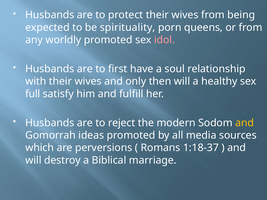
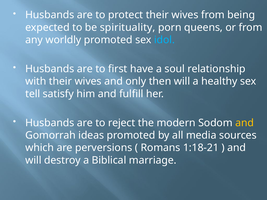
idol colour: pink -> light blue
full: full -> tell
1:18-37: 1:18-37 -> 1:18-21
